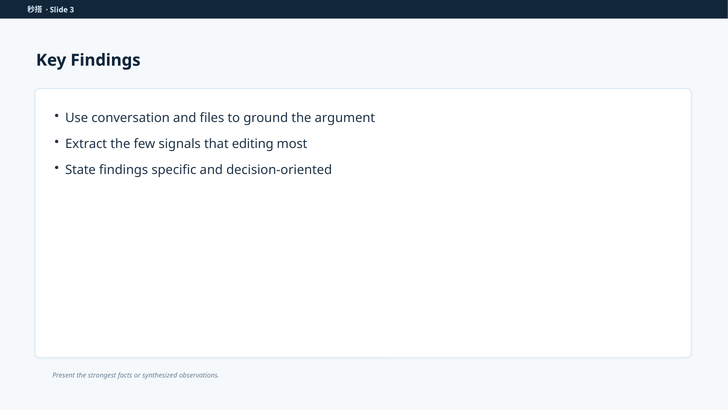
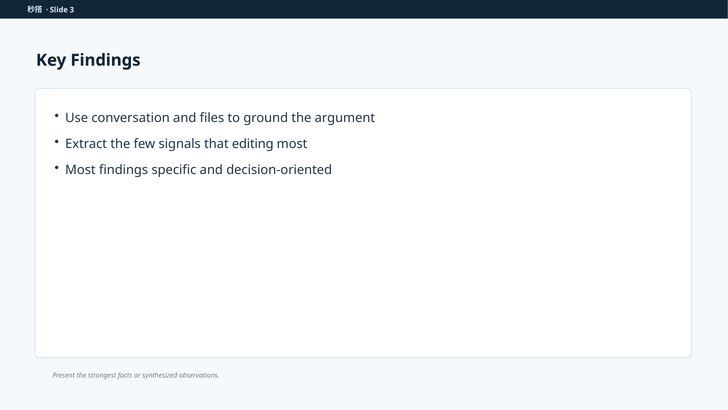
State at (80, 170): State -> Most
